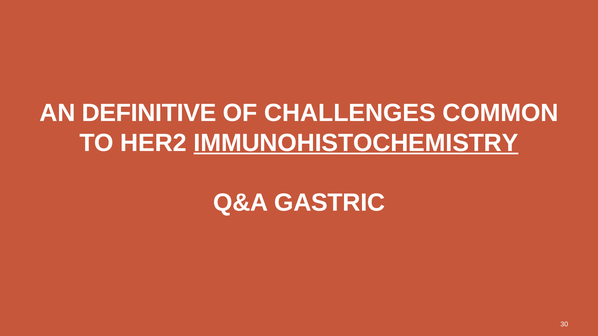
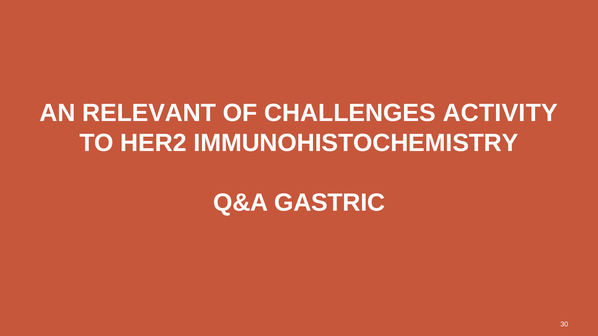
DEFINITIVE: DEFINITIVE -> RELEVANT
COMMON: COMMON -> ACTIVITY
IMMUNOHISTOCHEMISTRY underline: present -> none
